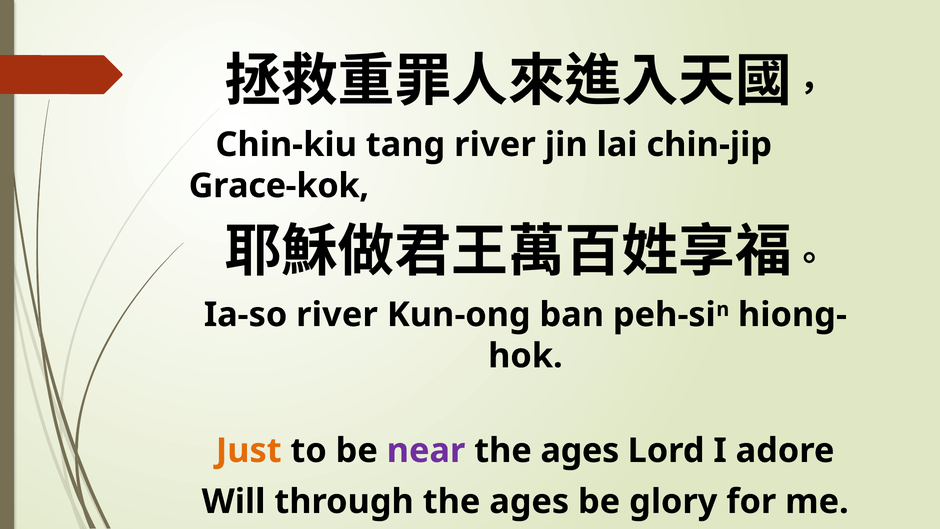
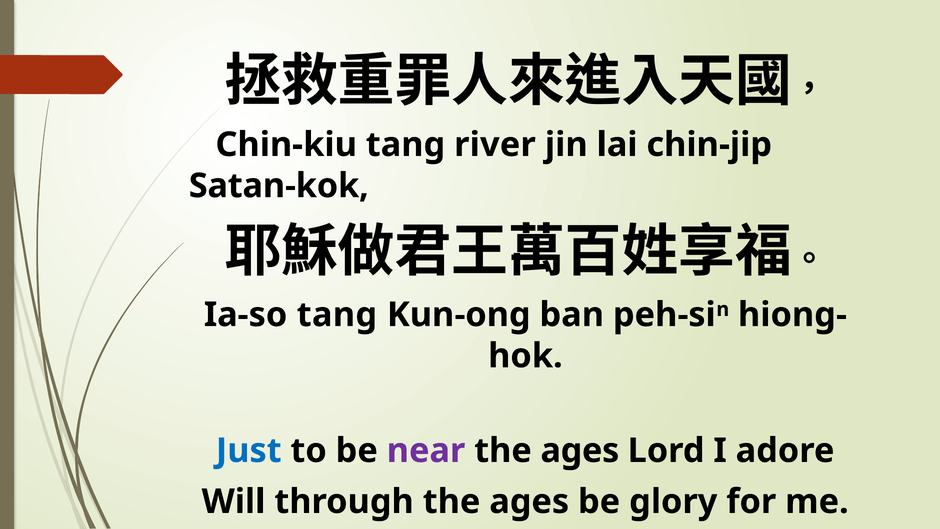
Grace-kok: Grace-kok -> Satan-kok
Ia-so river: river -> tang
Just colour: orange -> blue
